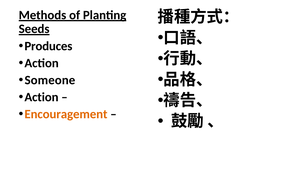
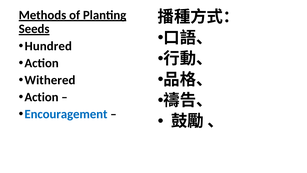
Produces: Produces -> Hundred
Someone: Someone -> Withered
Encouragement colour: orange -> blue
